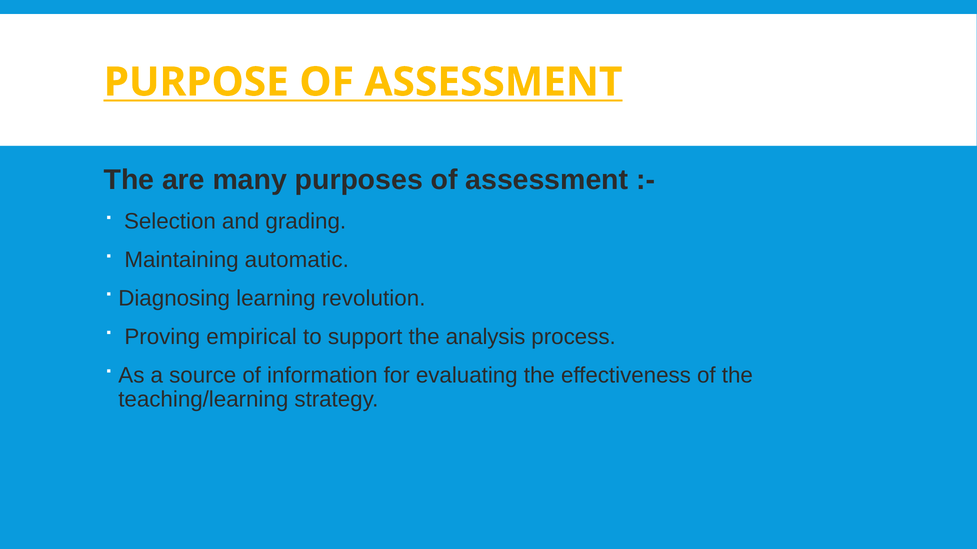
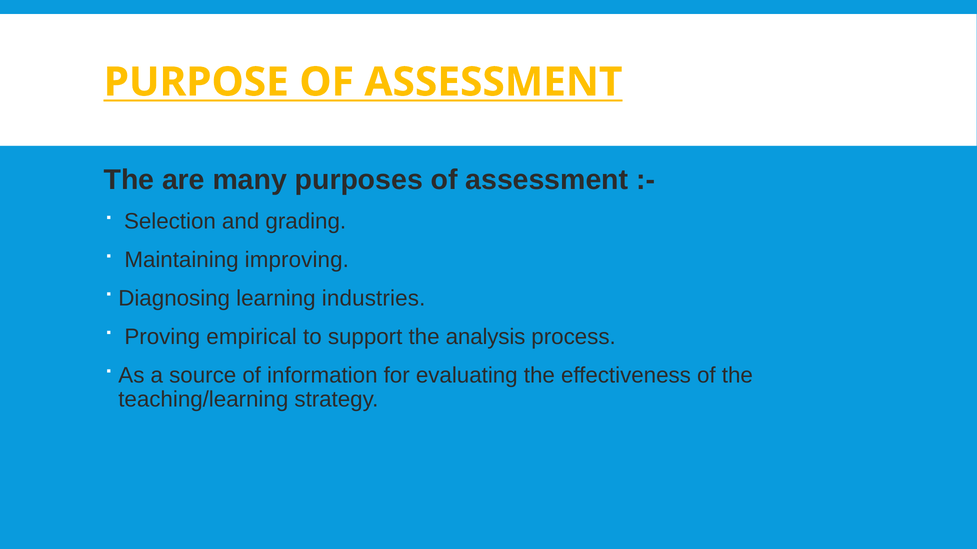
automatic: automatic -> improving
revolution: revolution -> industries
